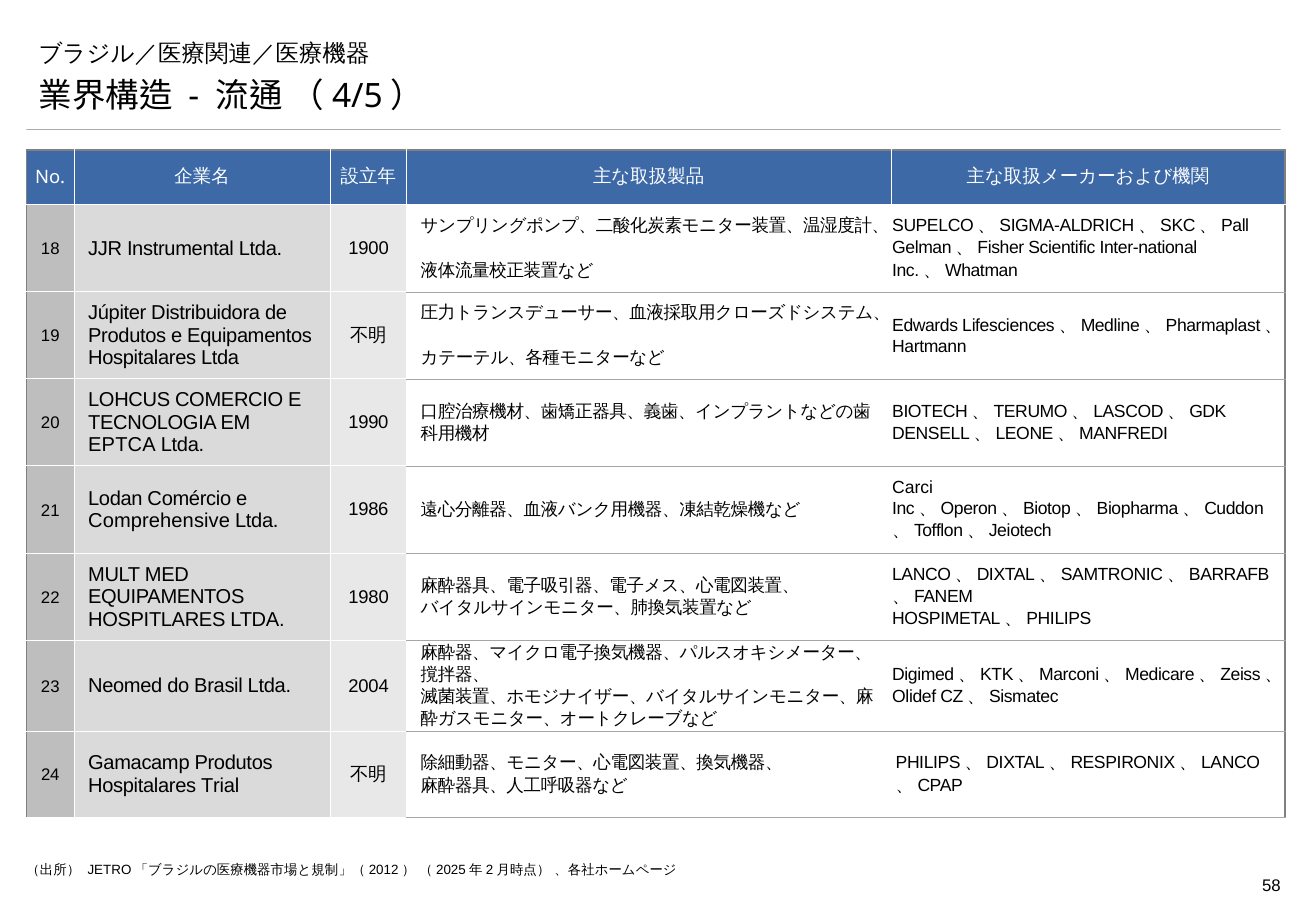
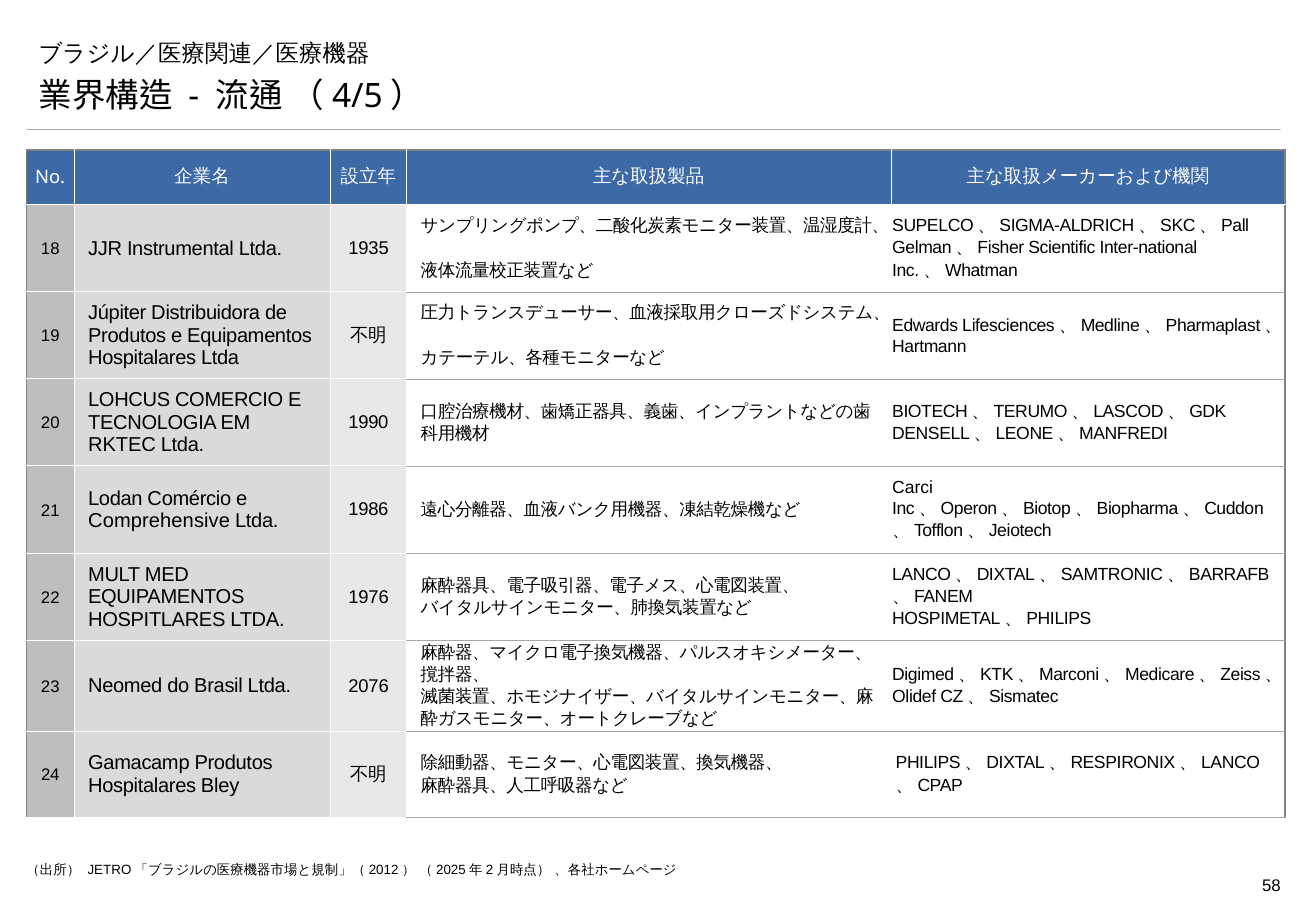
1900: 1900 -> 1935
EPTCA: EPTCA -> RKTEC
1980: 1980 -> 1976
2004: 2004 -> 2076
Trial: Trial -> Bley
